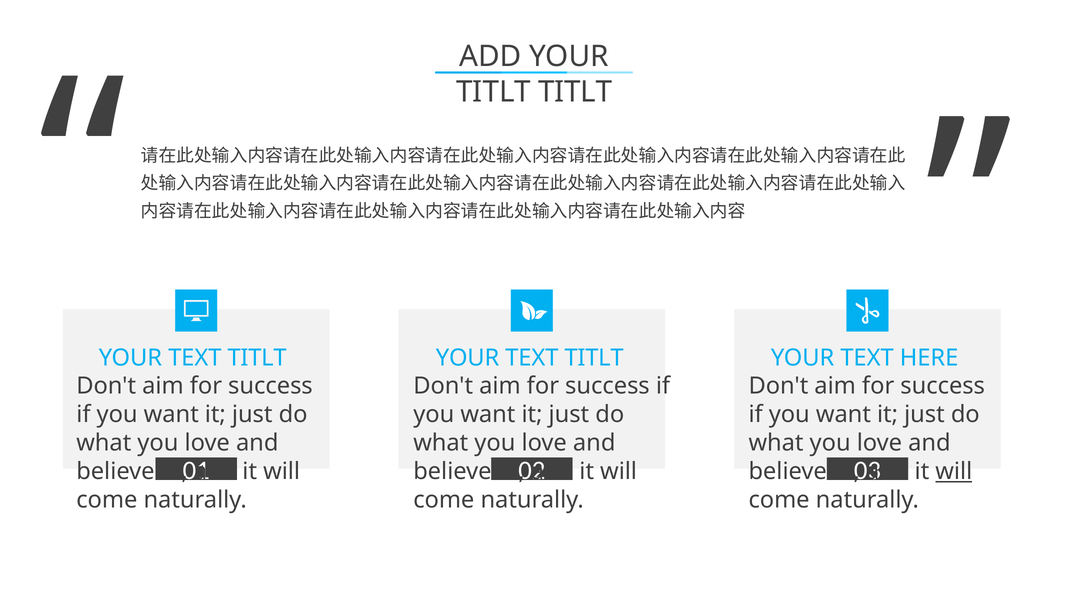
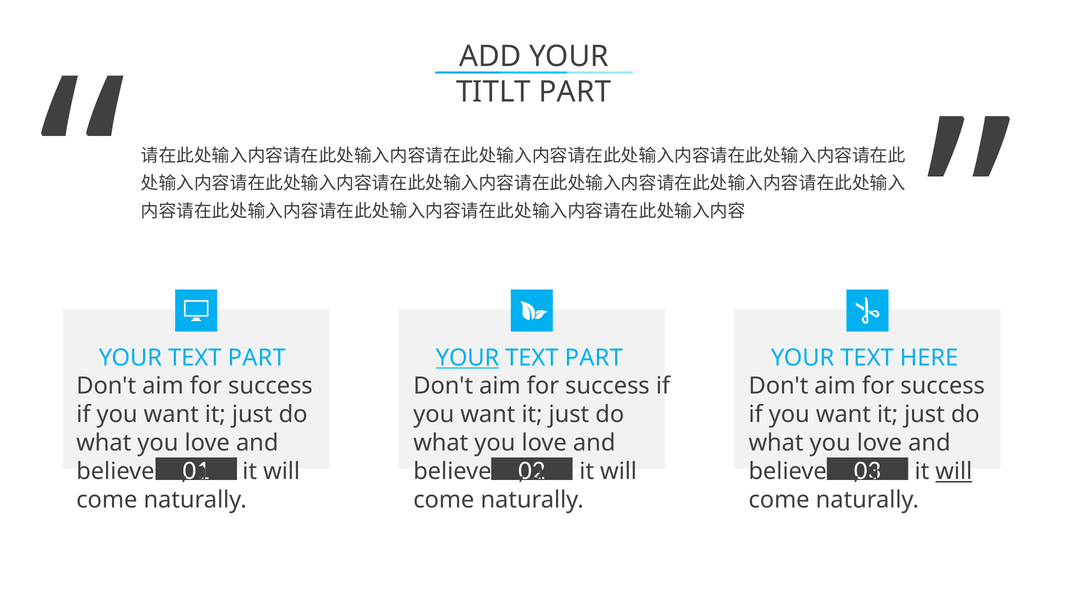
TITLT TITLT: TITLT -> PART
TITLT at (257, 358): TITLT -> PART
YOUR at (468, 358) underline: none -> present
TITLT at (594, 358): TITLT -> PART
